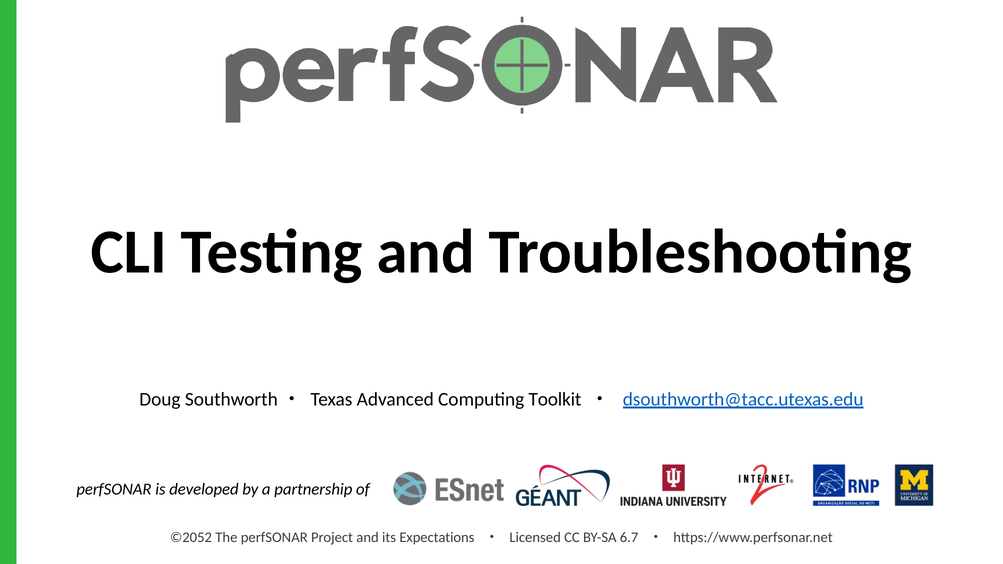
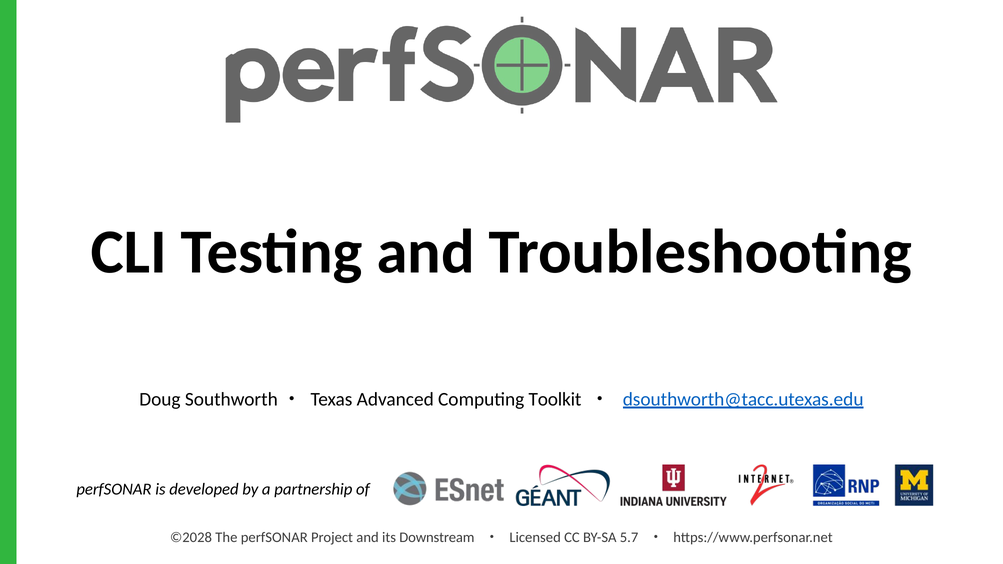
©2052: ©2052 -> ©2028
Expectations: Expectations -> Downstream
6.7: 6.7 -> 5.7
